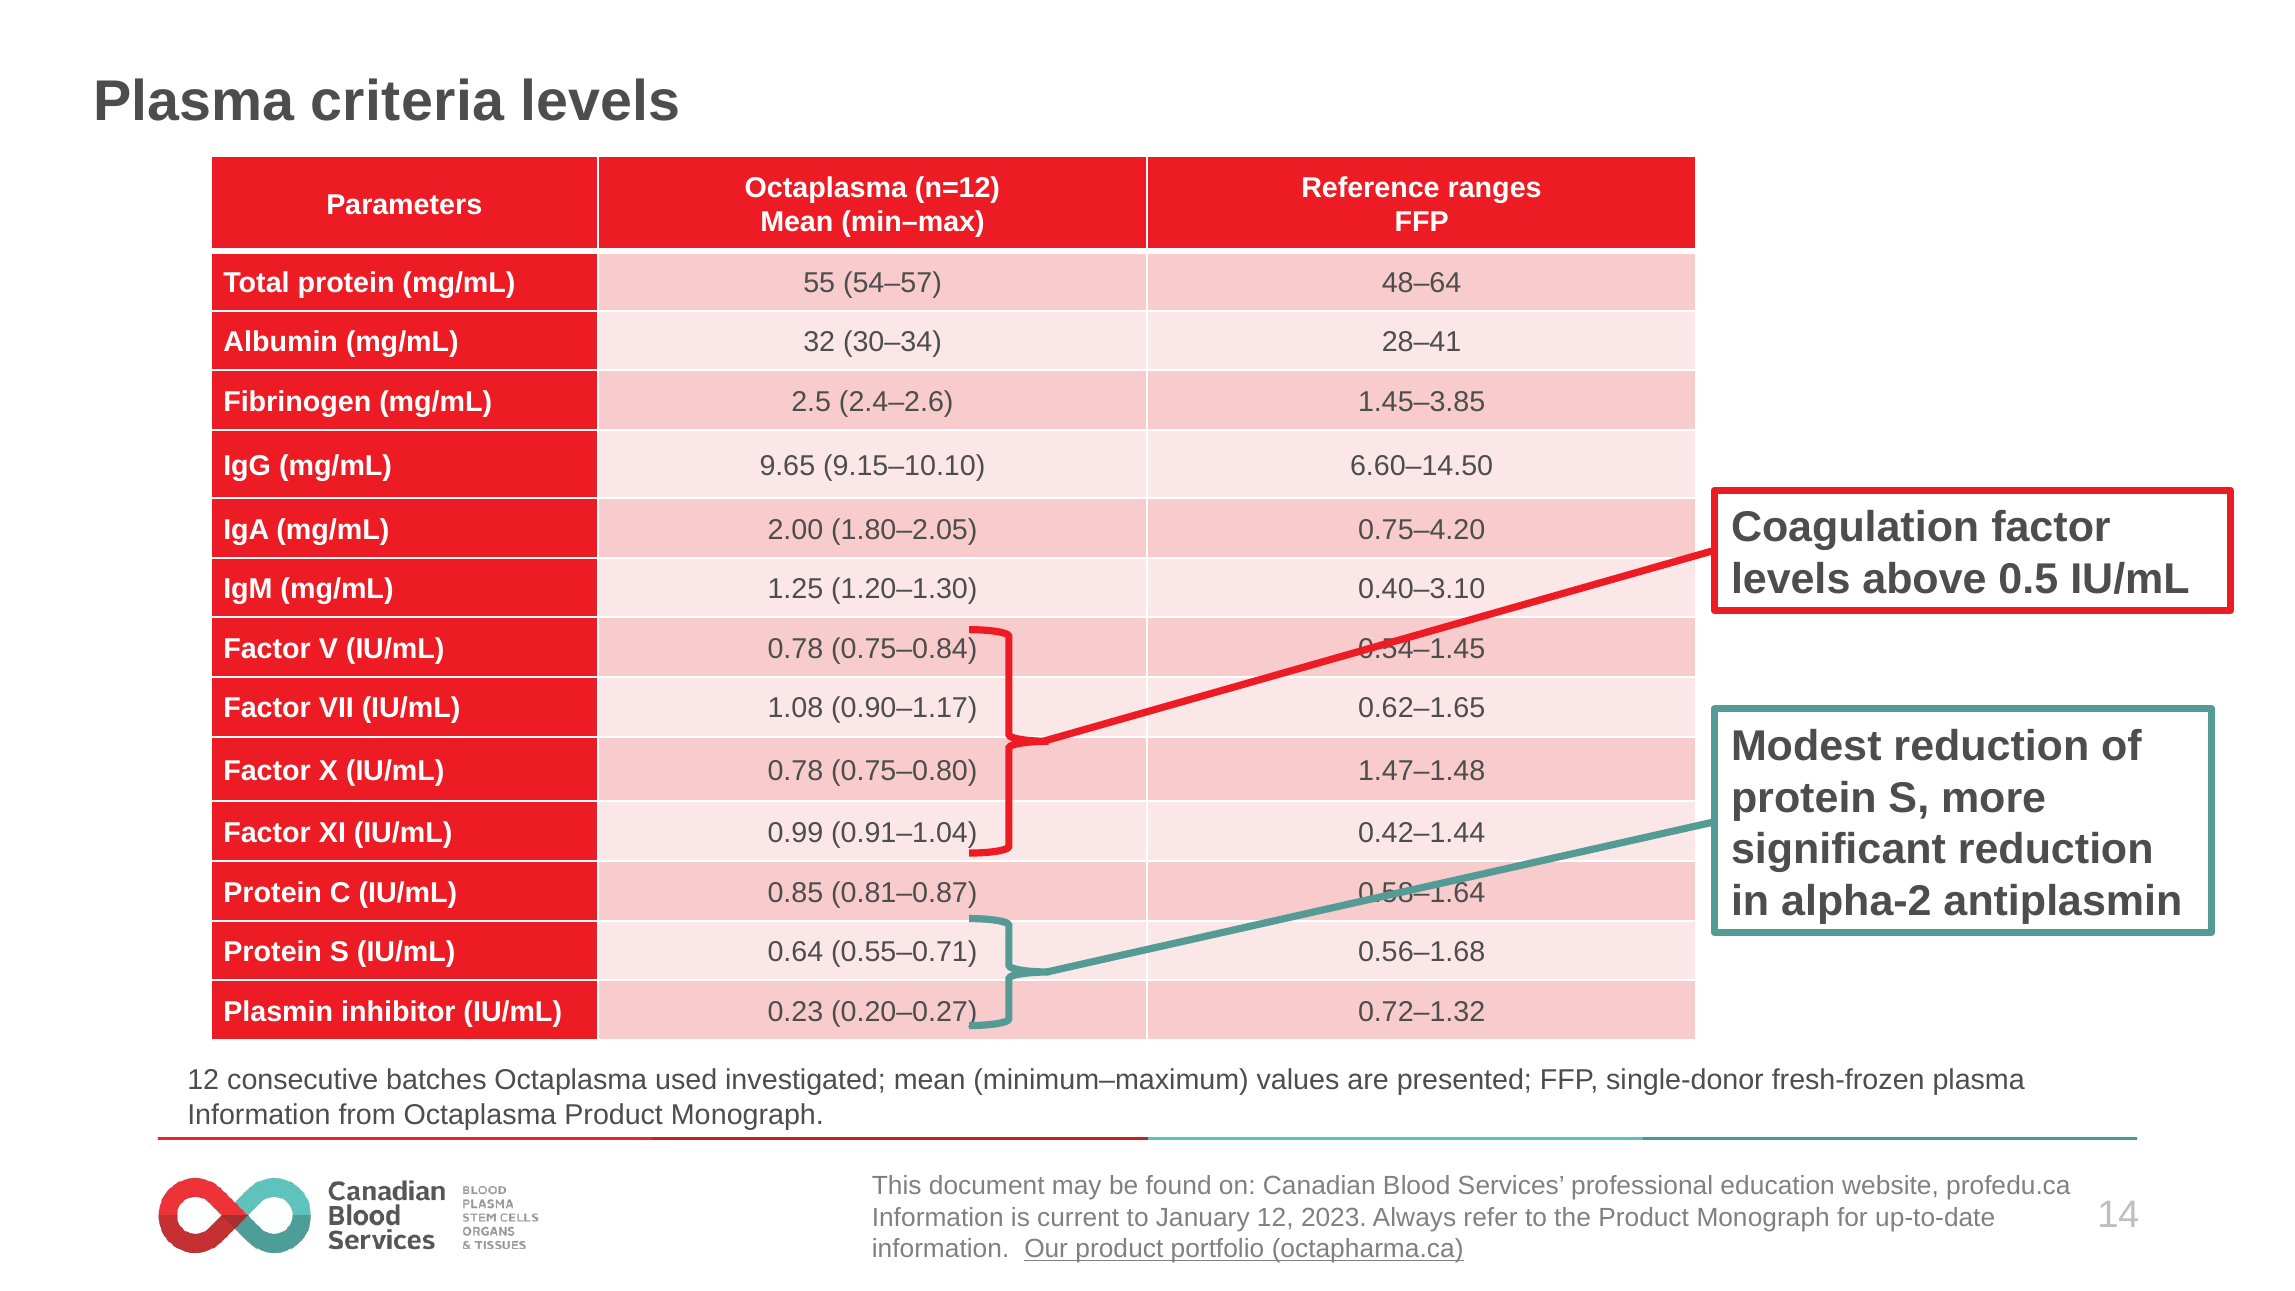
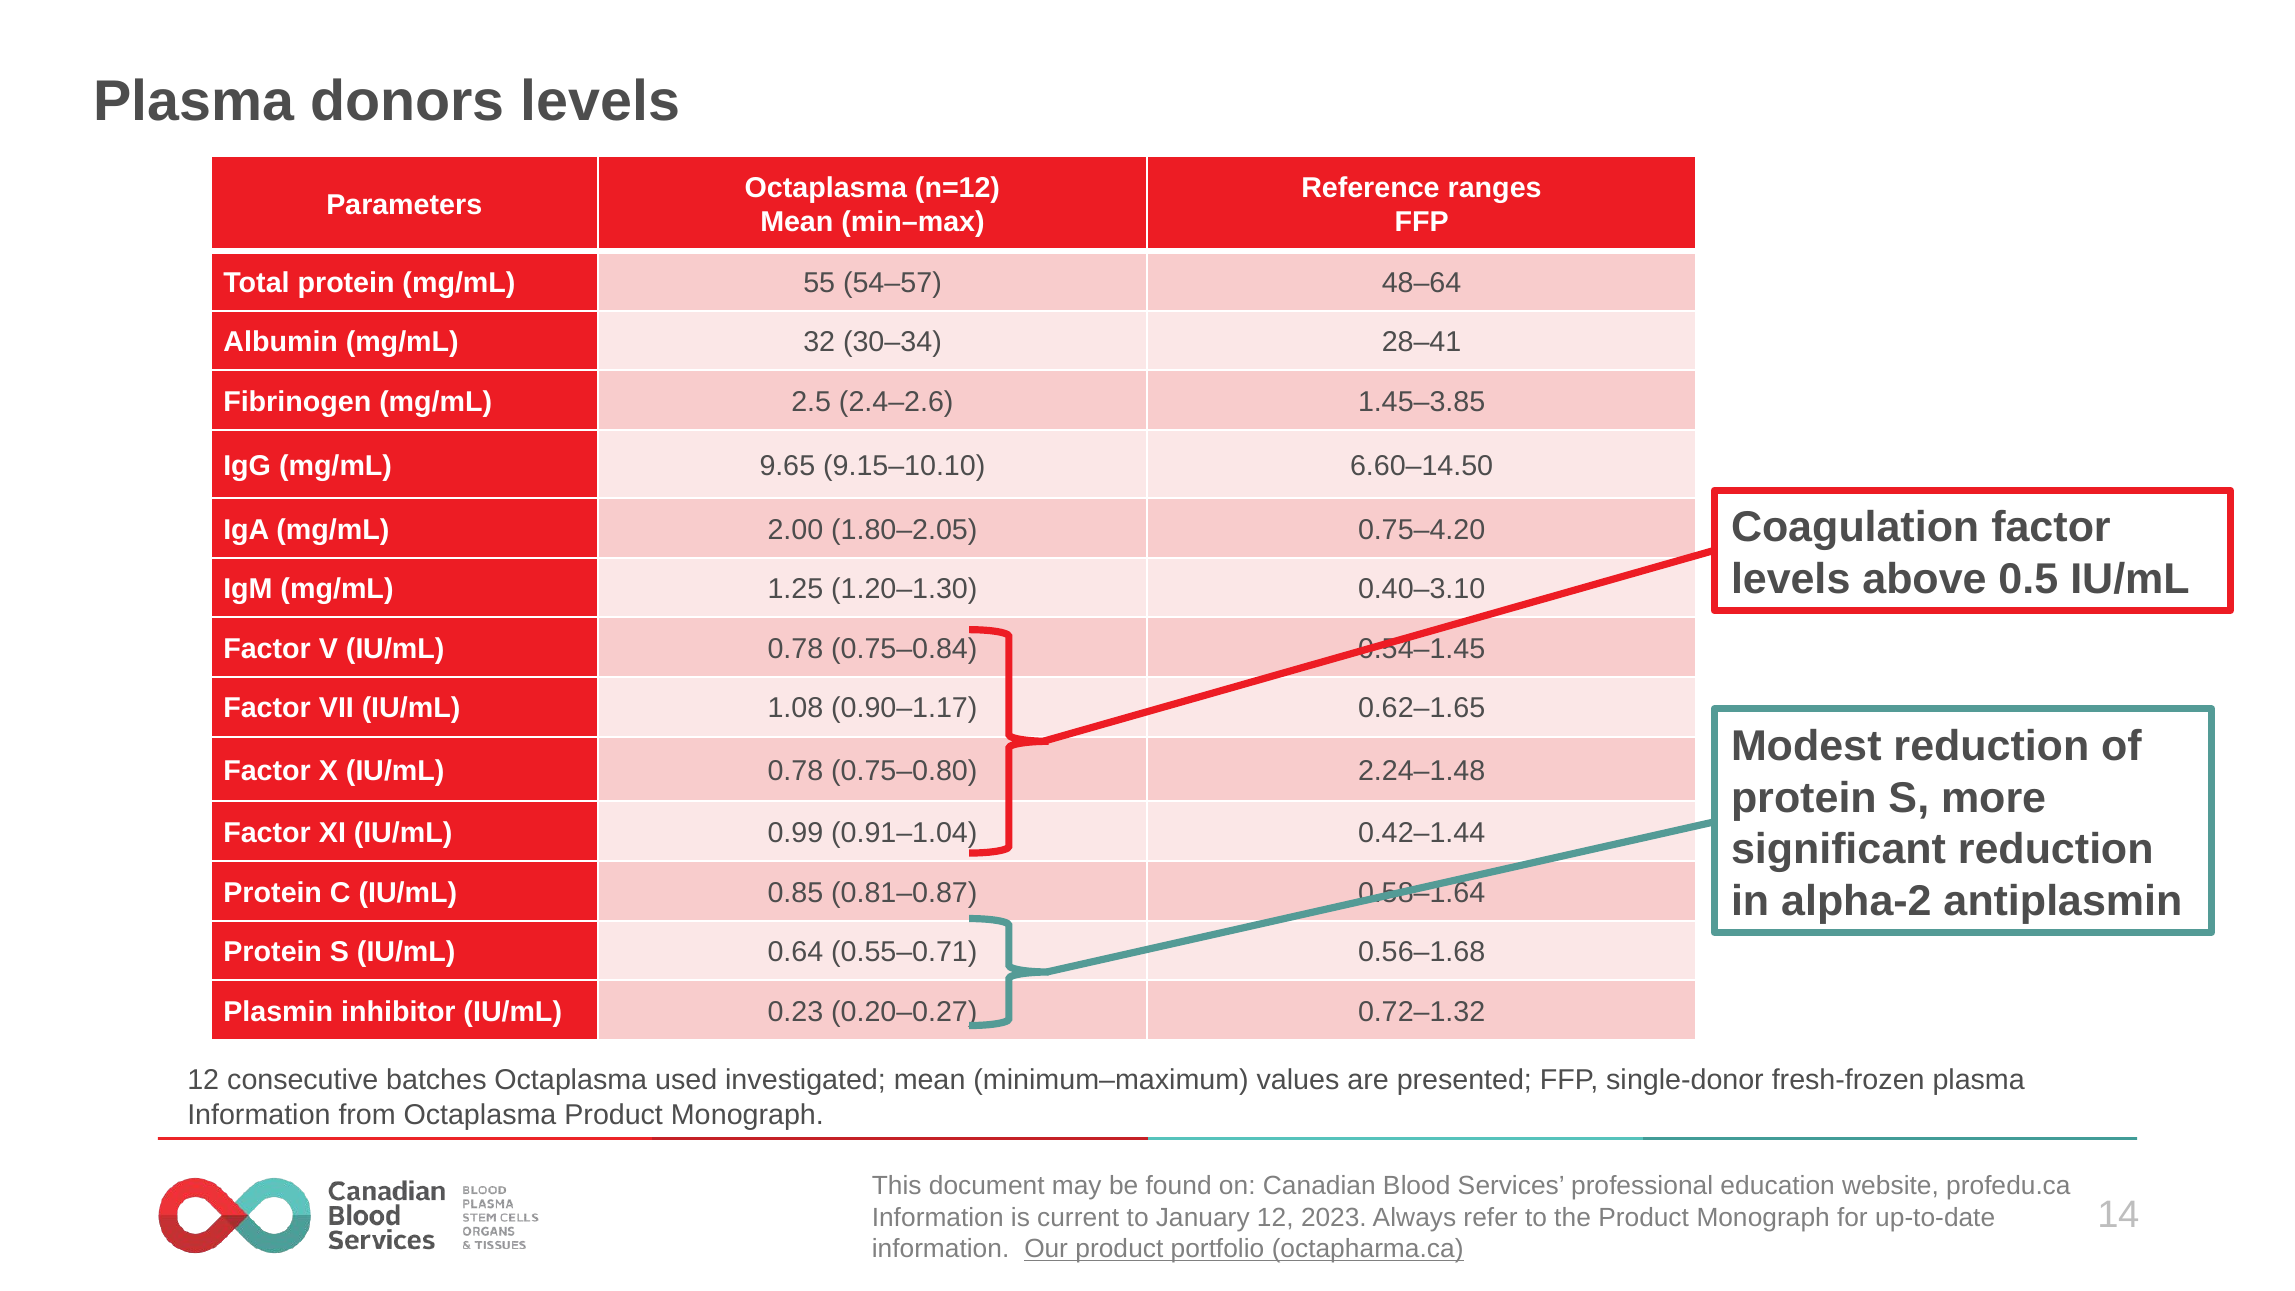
criteria: criteria -> donors
1.47–1.48: 1.47–1.48 -> 2.24–1.48
